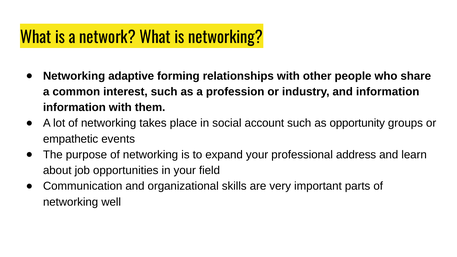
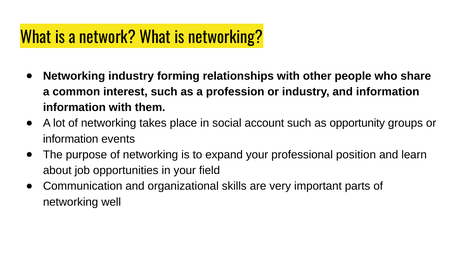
Networking adaptive: adaptive -> industry
empathetic at (71, 139): empathetic -> information
address: address -> position
